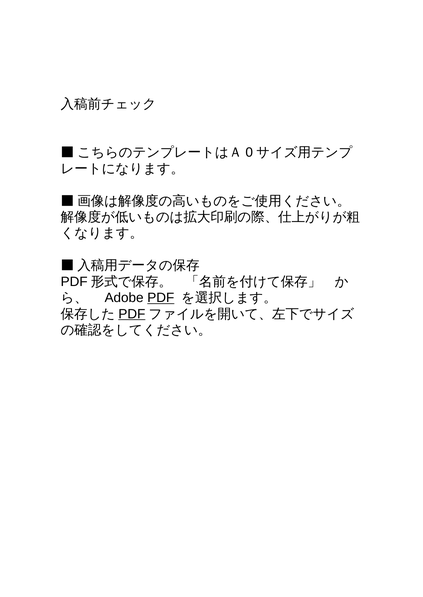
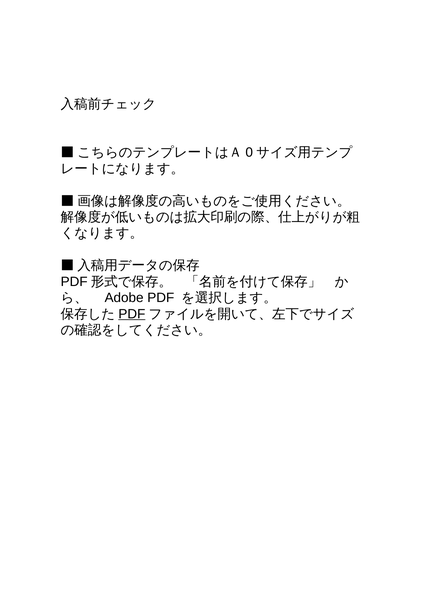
PDF at (161, 298) underline: present -> none
